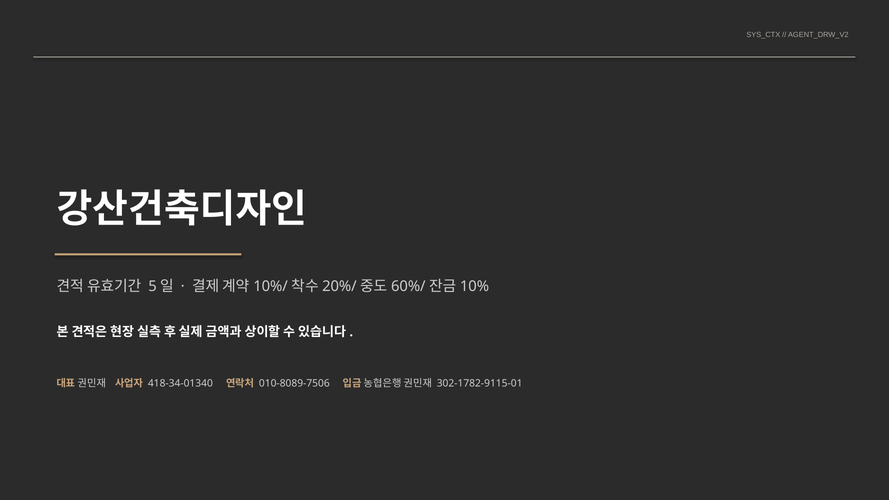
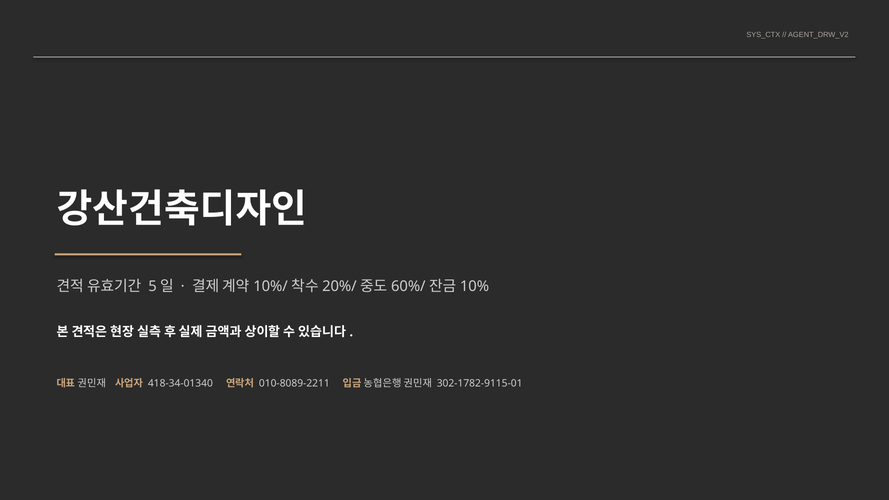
010-8089-7506: 010-8089-7506 -> 010-8089-2211
